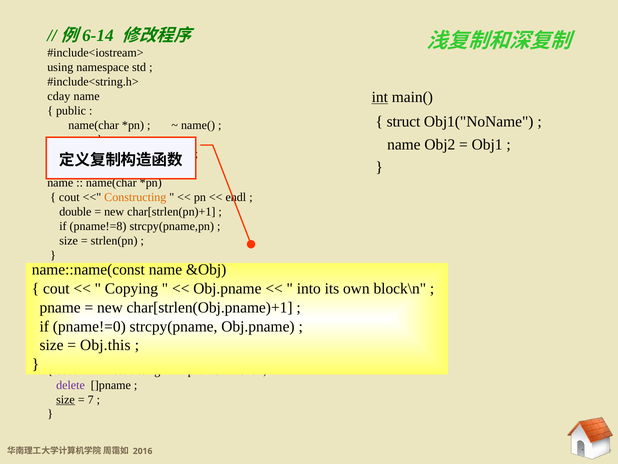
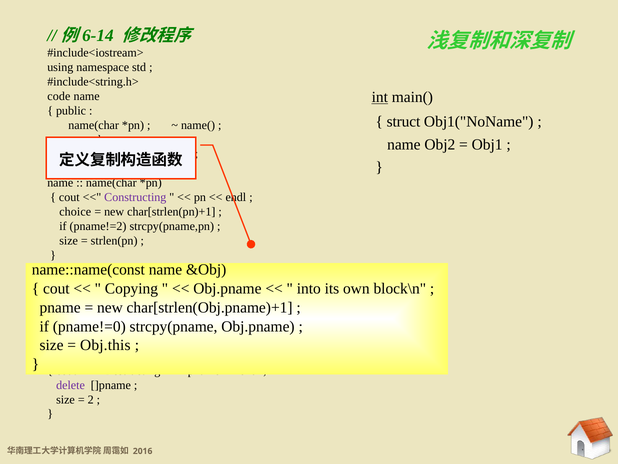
cday: cday -> code
Constructing colour: orange -> purple
double: double -> choice
pname!=8: pname!=8 -> pname!=2
size at (66, 399) underline: present -> none
7: 7 -> 2
